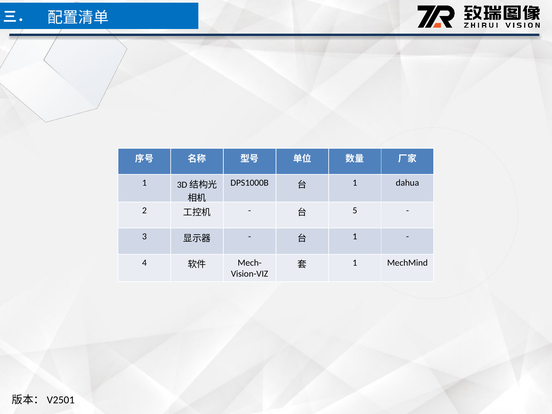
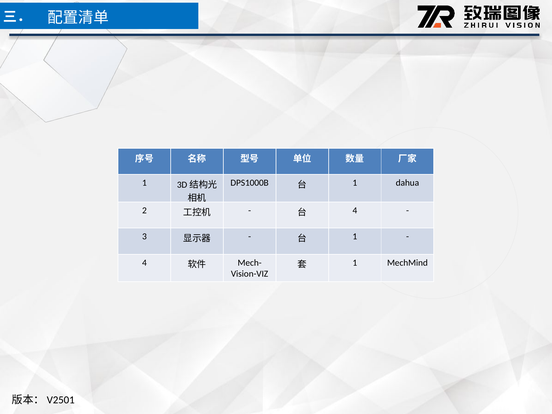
5 at (355, 210): 5 -> 4
